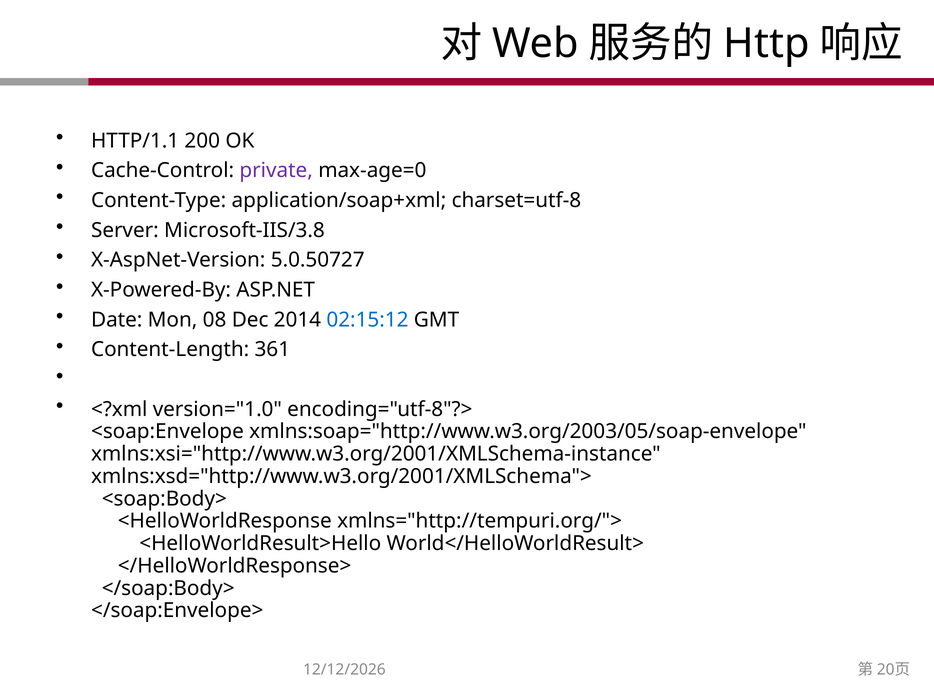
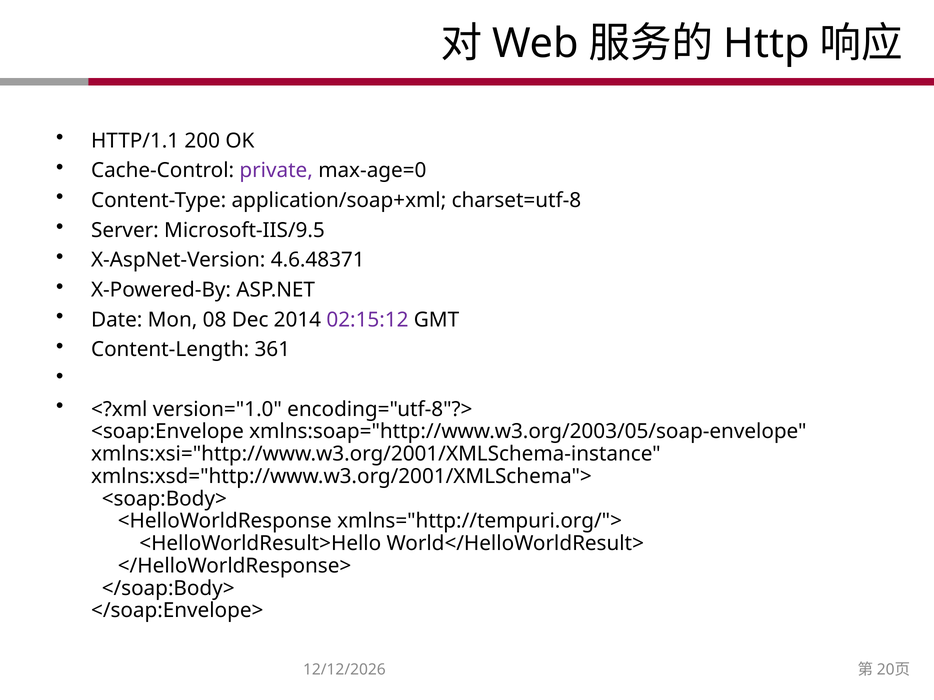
Microsoft-IIS/3.8: Microsoft-IIS/3.8 -> Microsoft-IIS/9.5
5.0.50727: 5.0.50727 -> 4.6.48371
02:15:12 colour: blue -> purple
